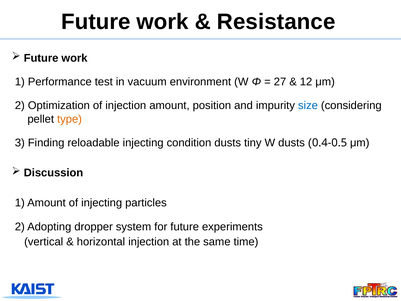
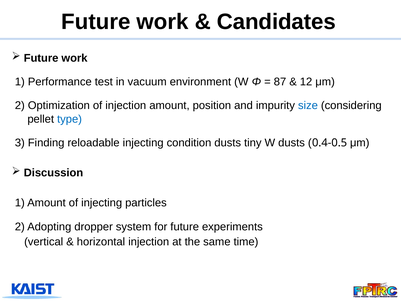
Resistance: Resistance -> Candidates
27: 27 -> 87
type colour: orange -> blue
